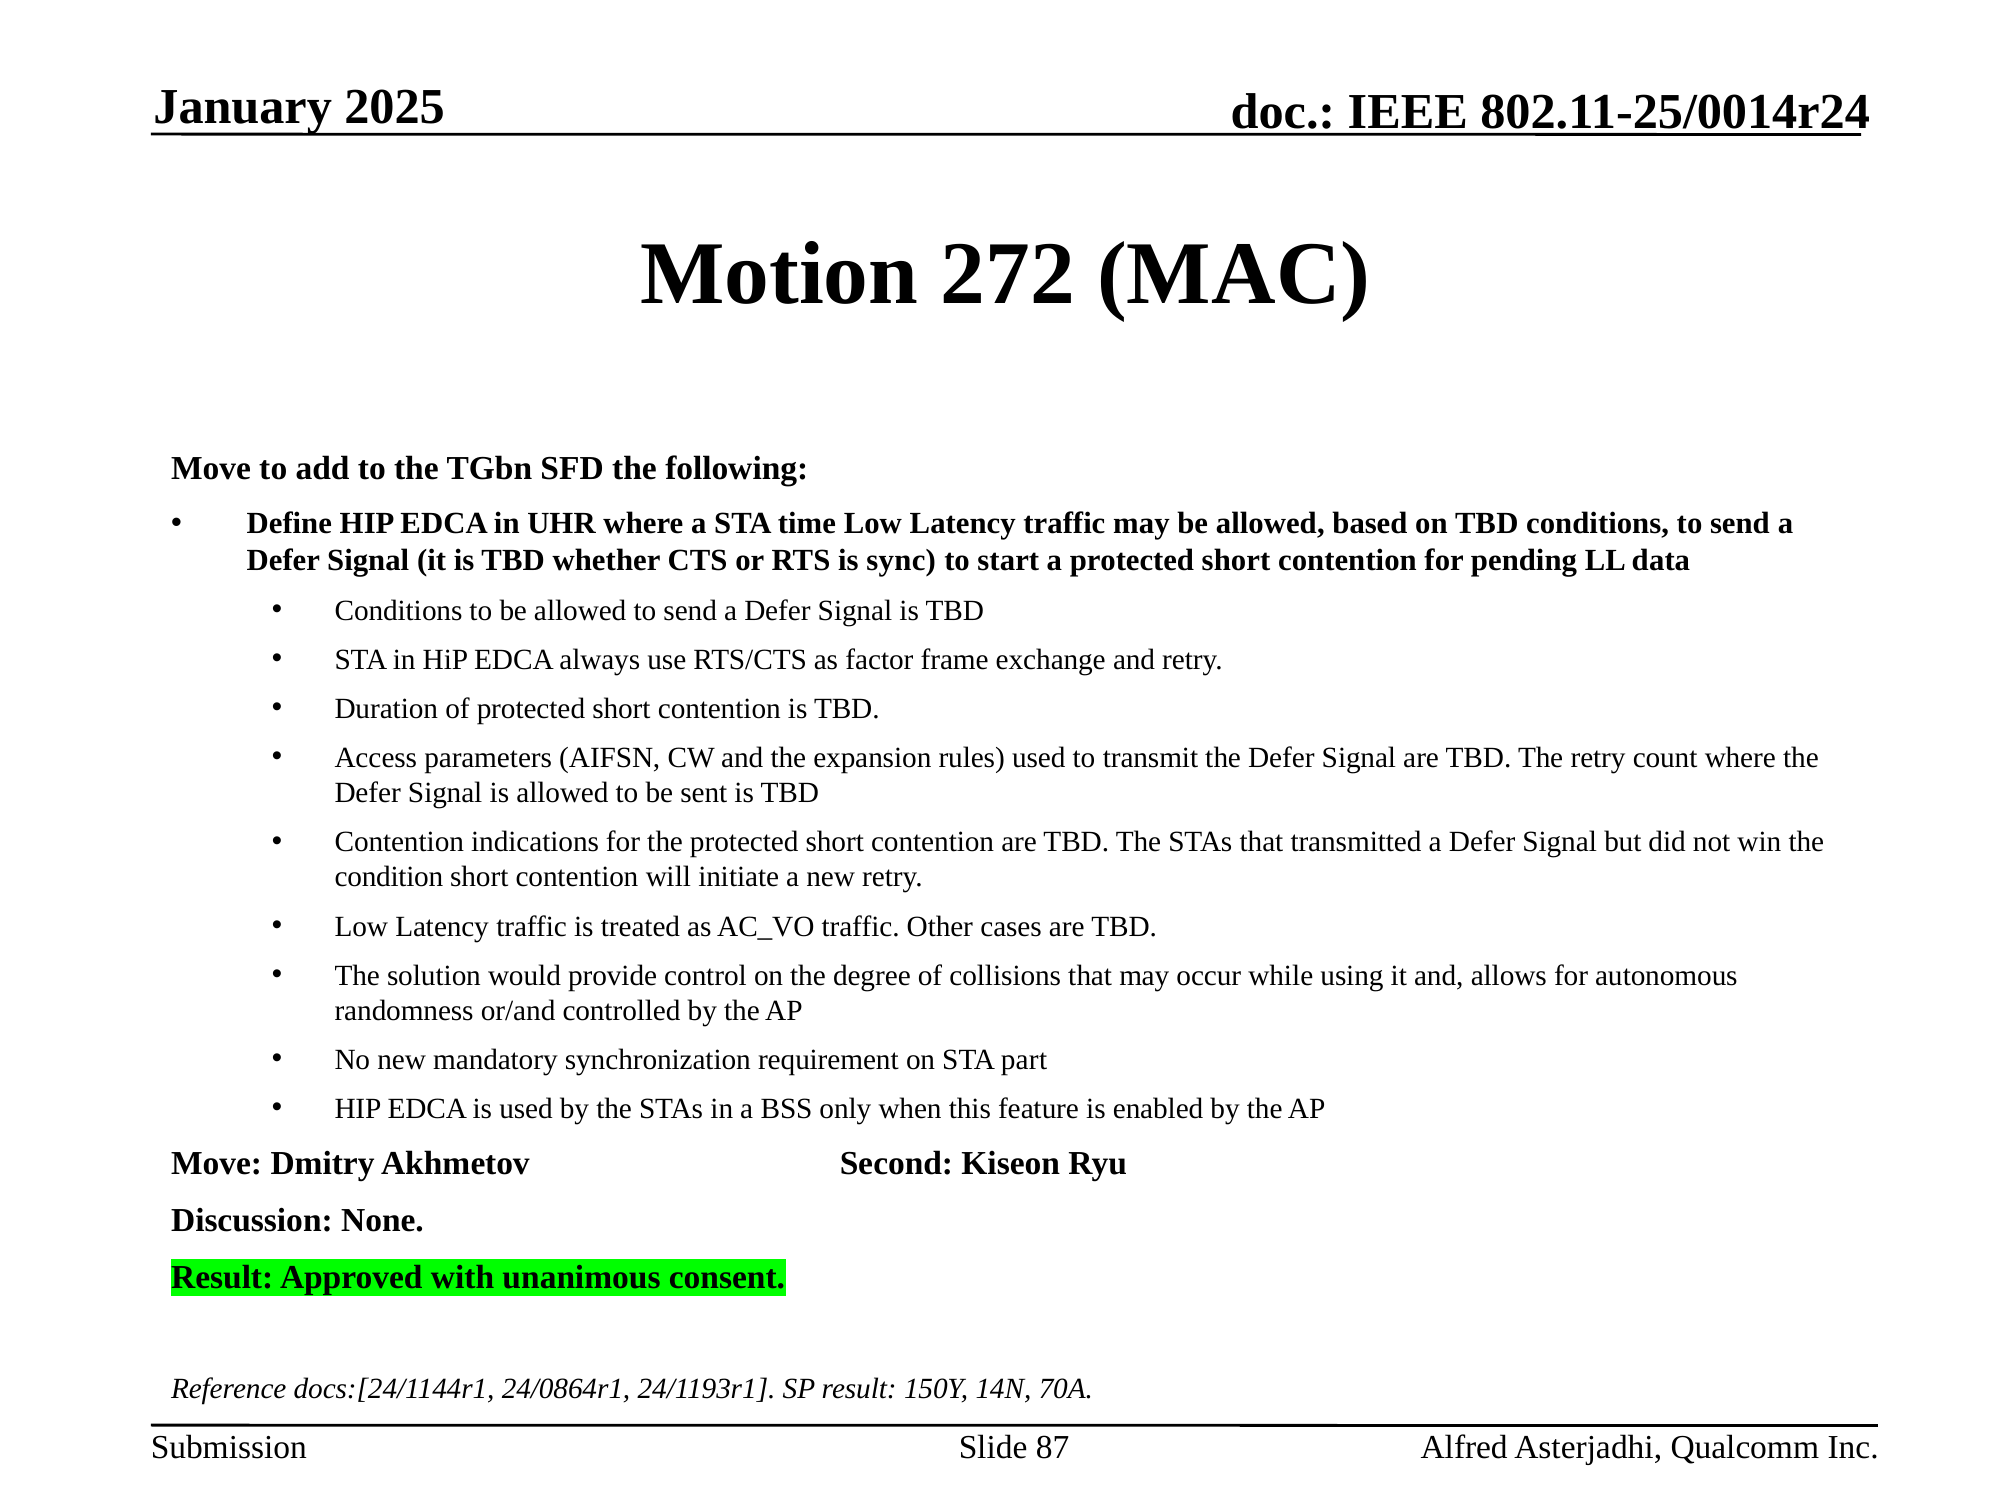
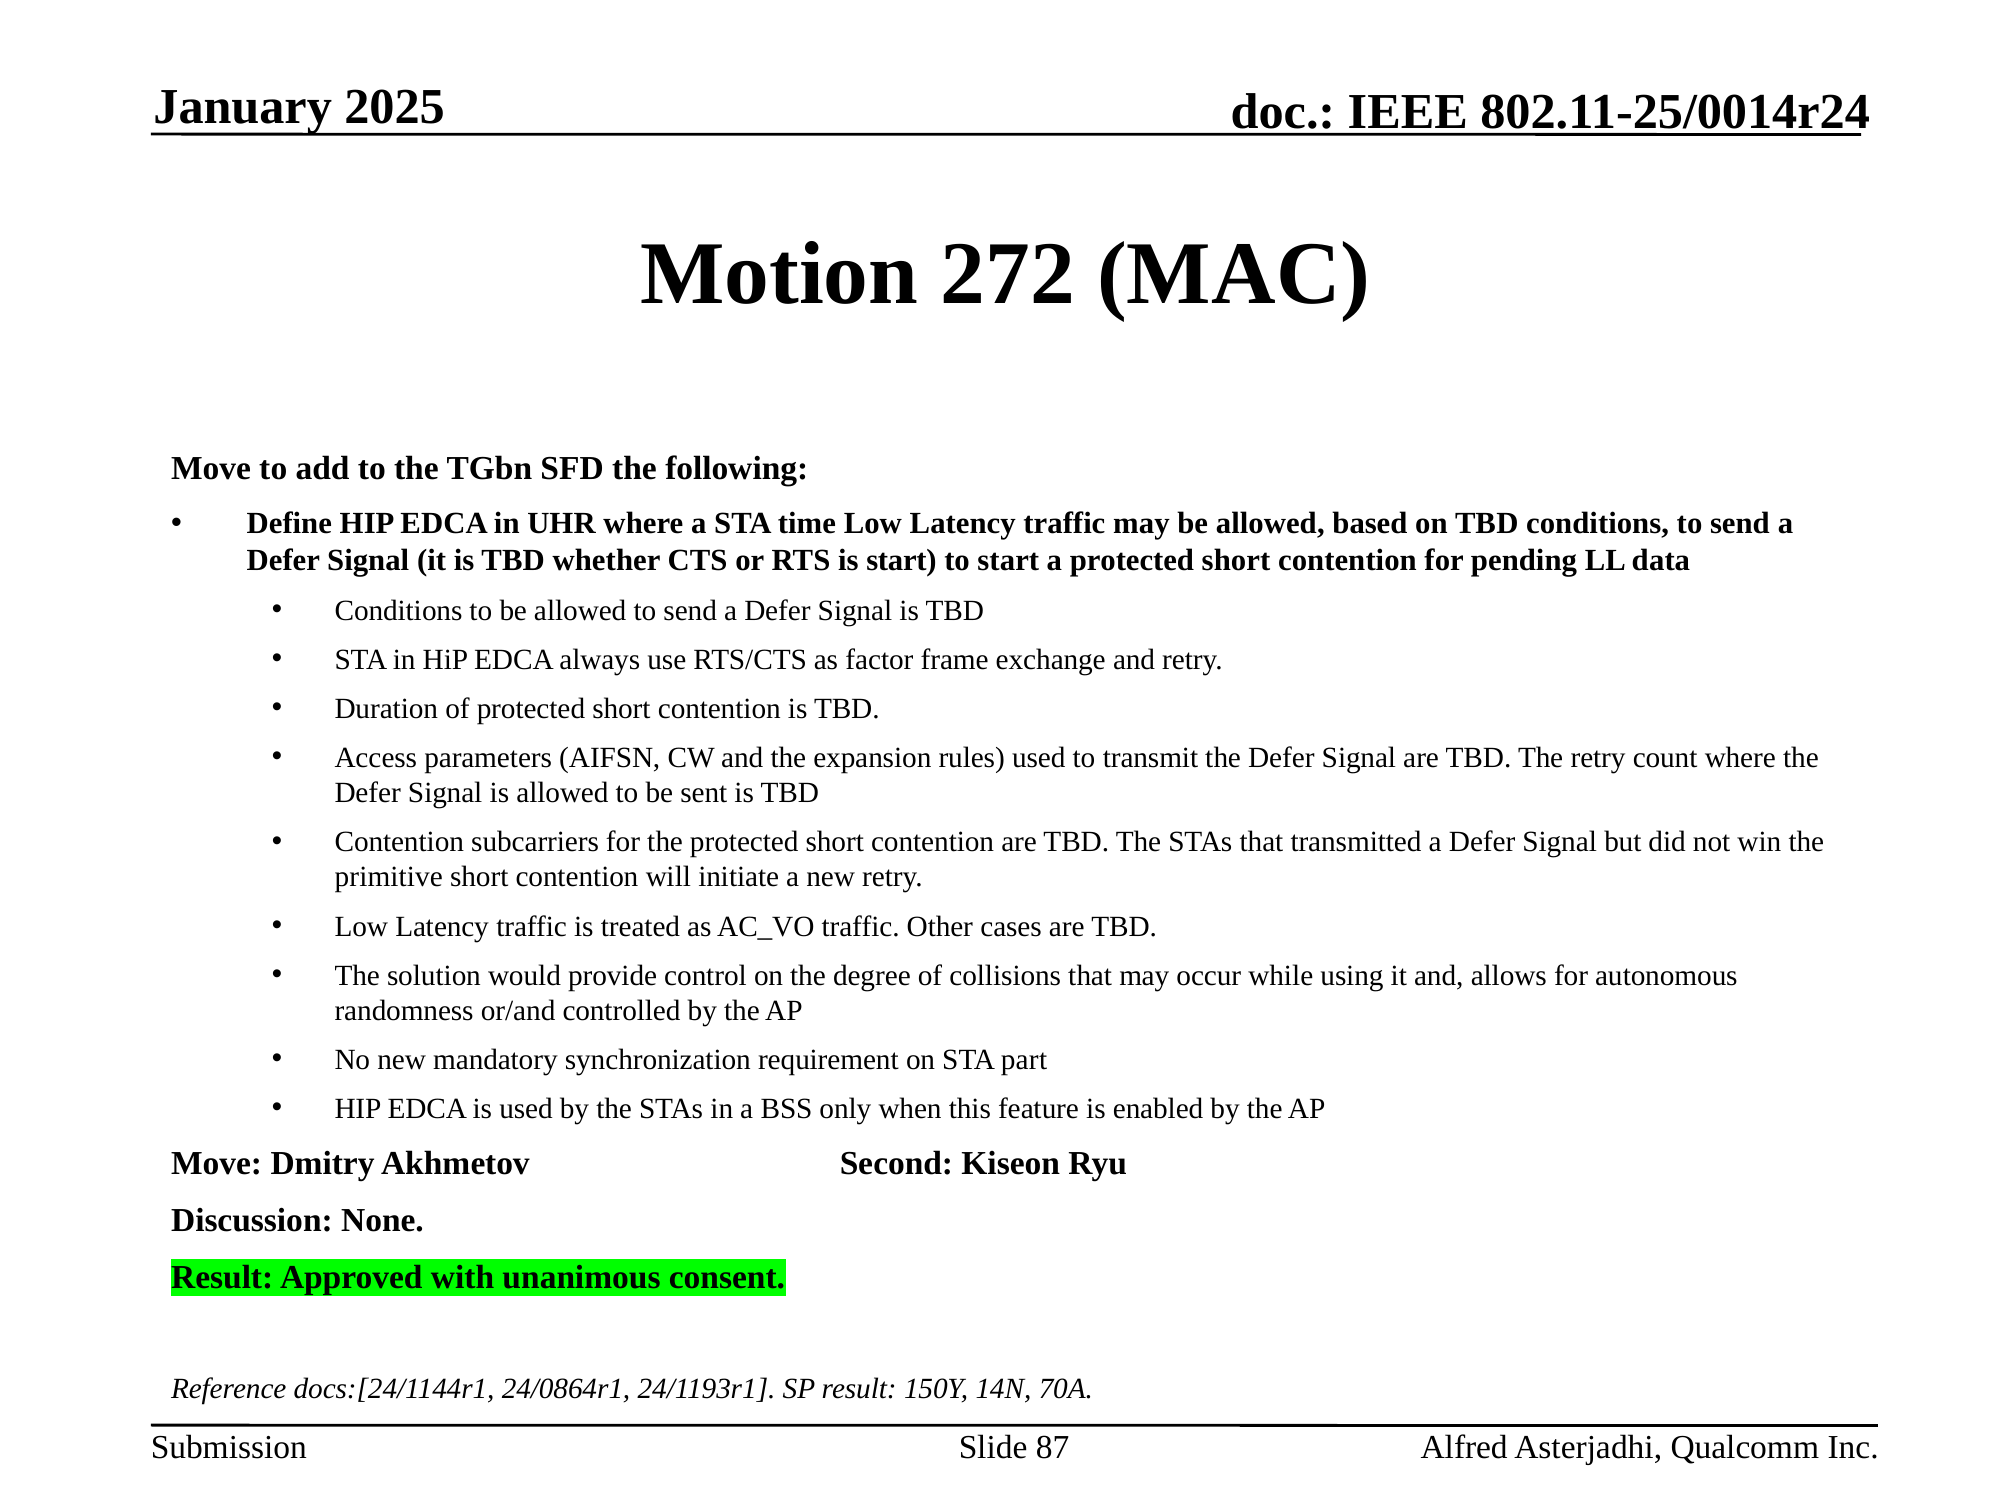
is sync: sync -> start
indications: indications -> subcarriers
condition: condition -> primitive
